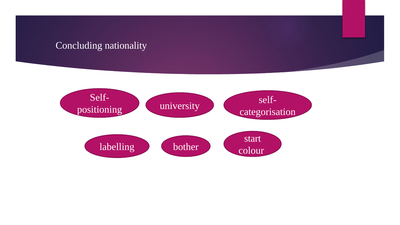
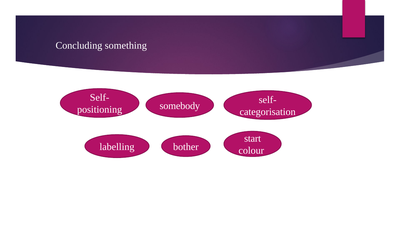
nationality: nationality -> something
university: university -> somebody
